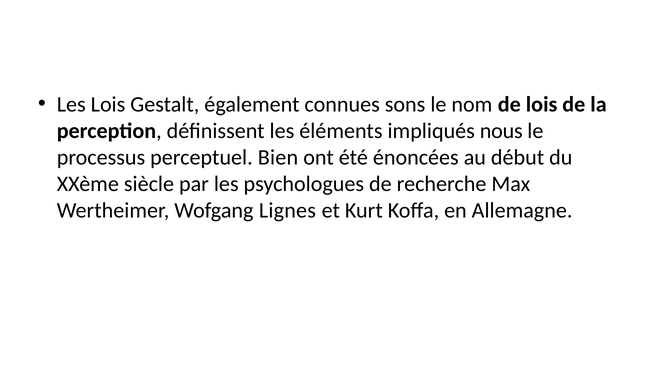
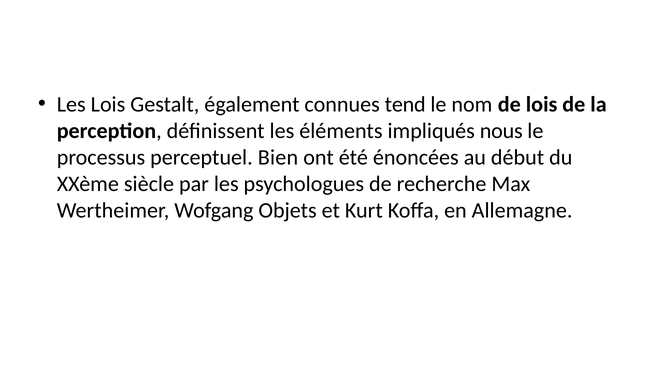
sons: sons -> tend
Lignes: Lignes -> Objets
